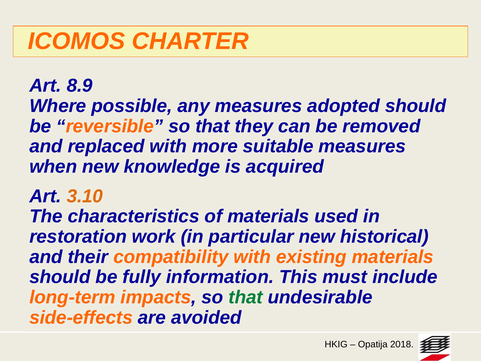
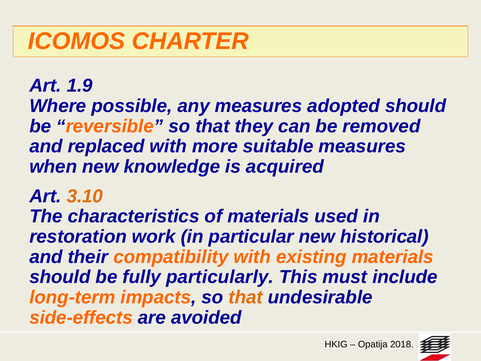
8.9: 8.9 -> 1.9
information: information -> particularly
that at (246, 297) colour: green -> orange
